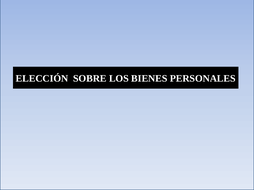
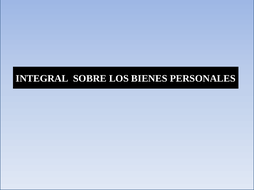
ELECCIÓN: ELECCIÓN -> INTEGRAL
